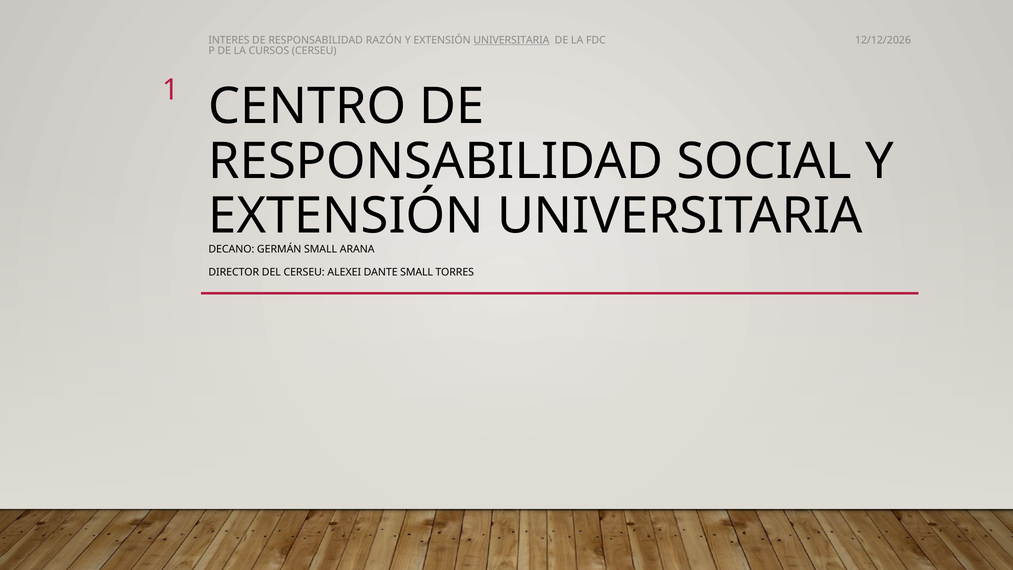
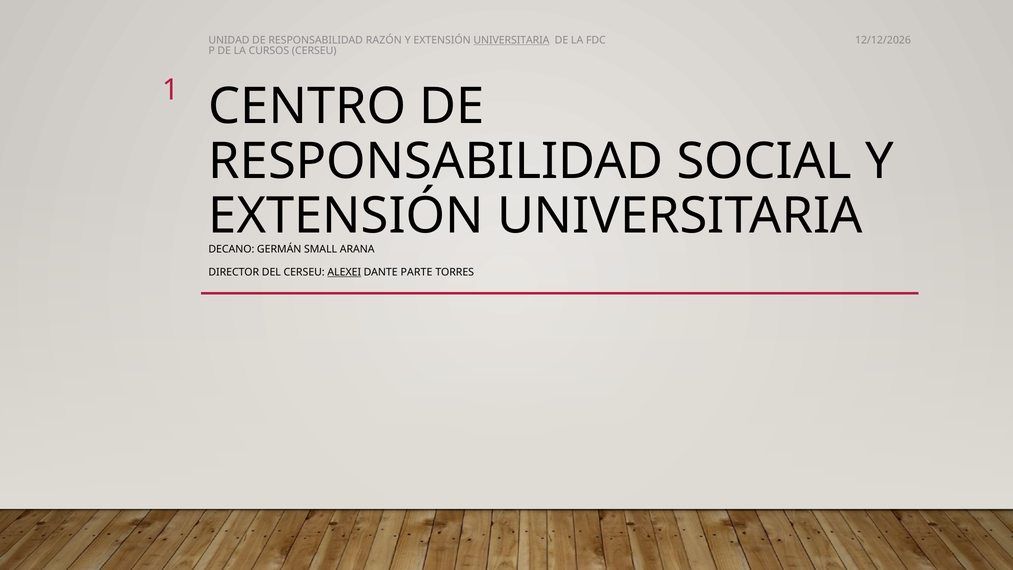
INTERES: INTERES -> UNIDAD
ALEXEI underline: none -> present
DANTE SMALL: SMALL -> PARTE
